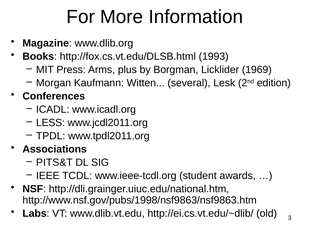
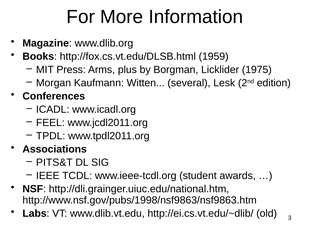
1993: 1993 -> 1959
1969: 1969 -> 1975
LESS: LESS -> FEEL
